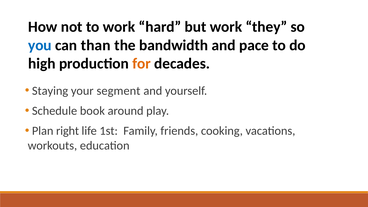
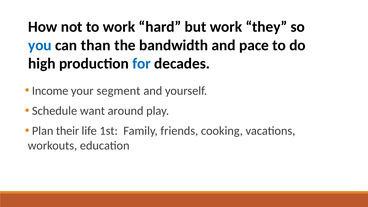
for colour: orange -> blue
Staying: Staying -> Income
book: book -> want
right: right -> their
